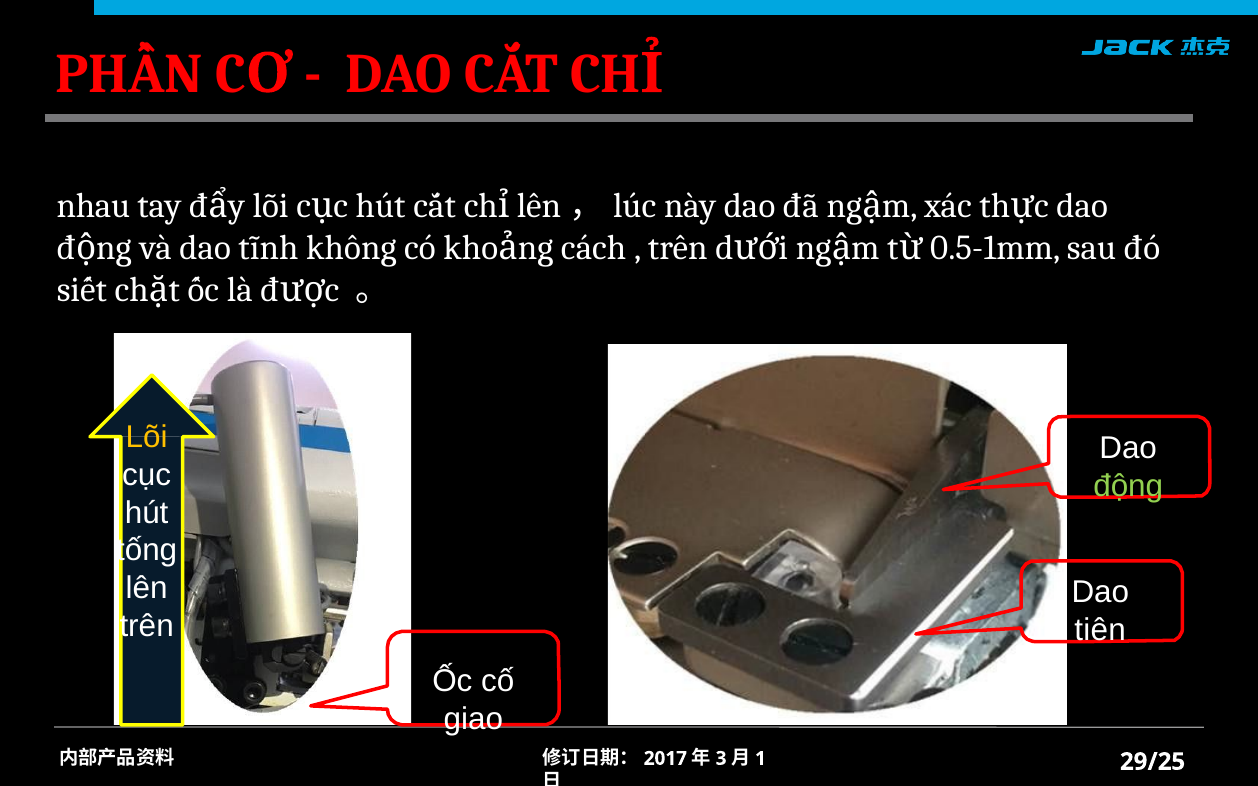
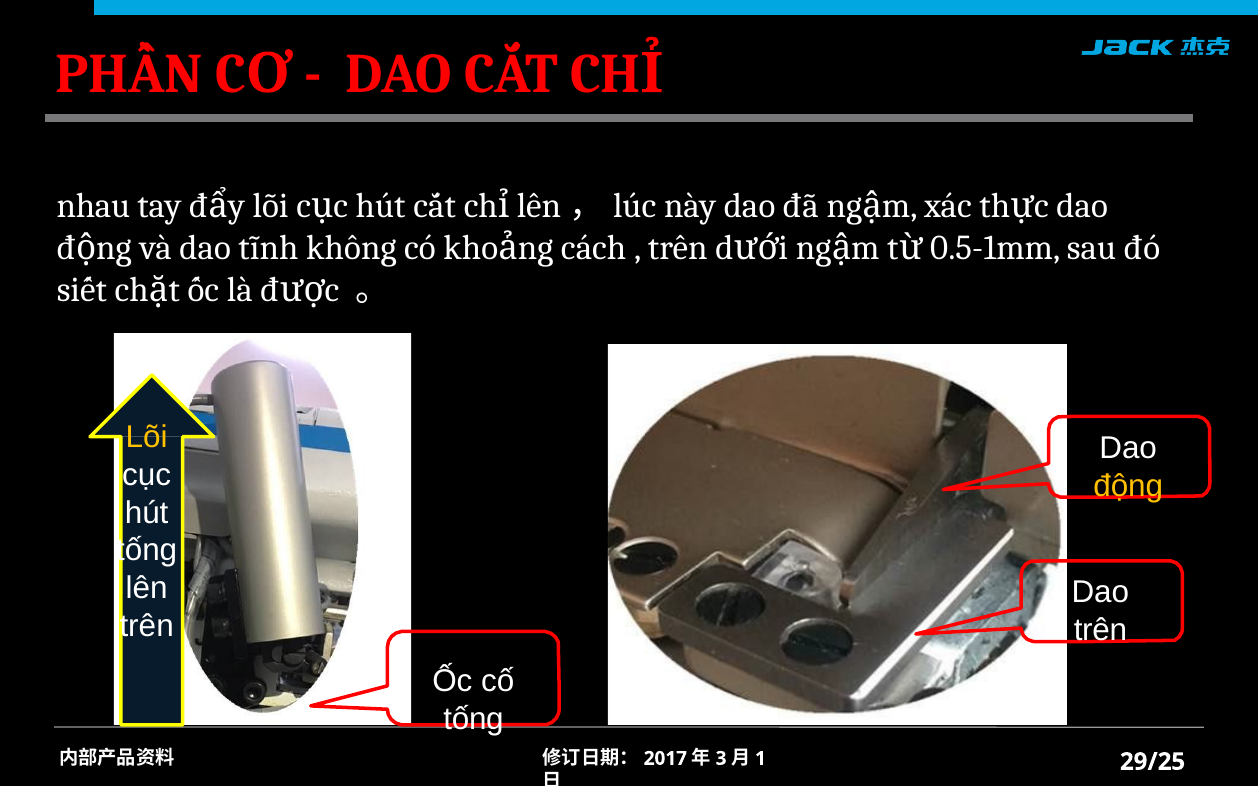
động colour: light green -> yellow
tiên at (1100, 630): tiên -> trên
giao at (473, 719): giao -> tống
